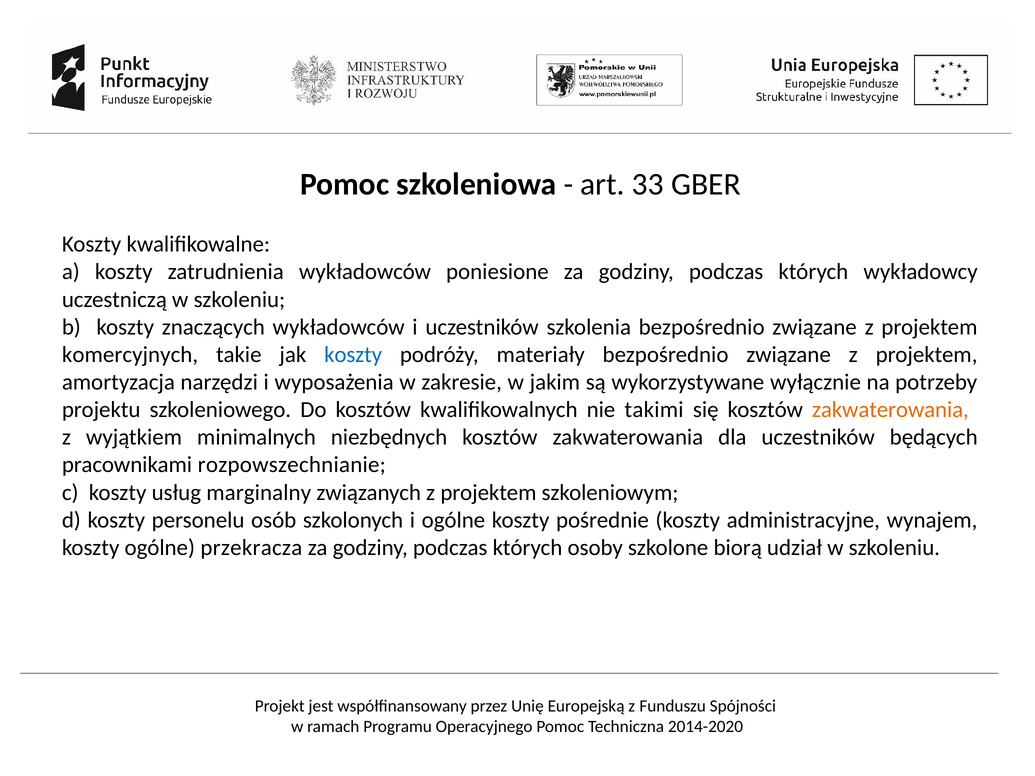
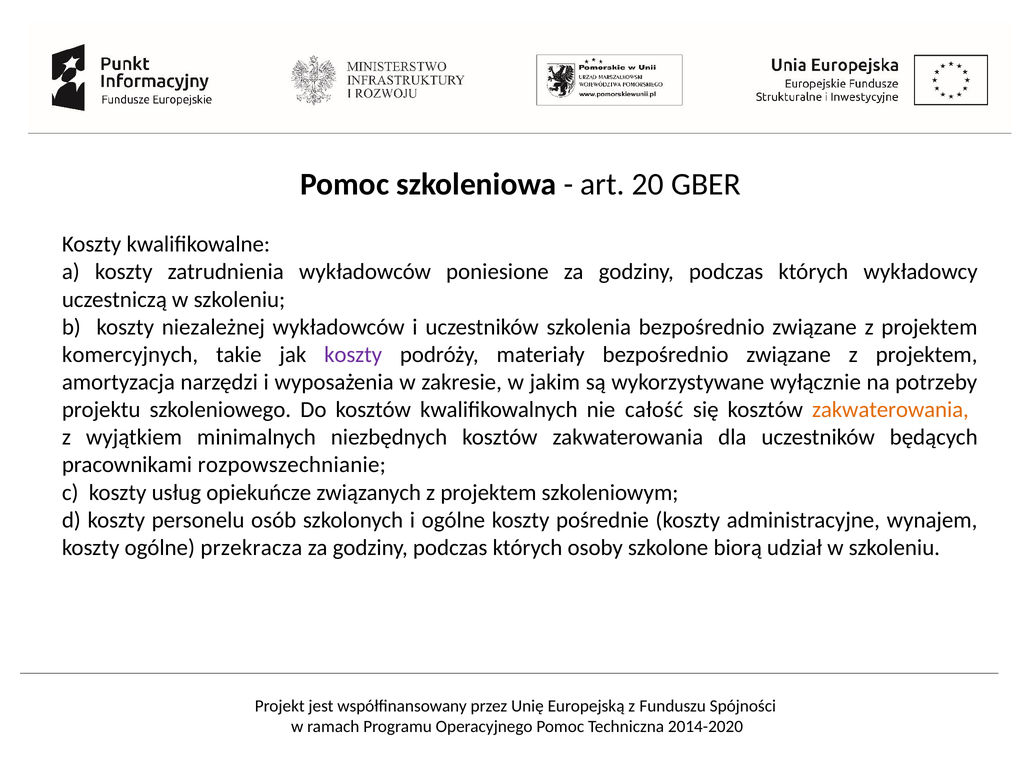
33: 33 -> 20
znaczących: znaczących -> niezależnej
koszty at (353, 355) colour: blue -> purple
takimi: takimi -> całość
marginalny: marginalny -> opiekuńcze
